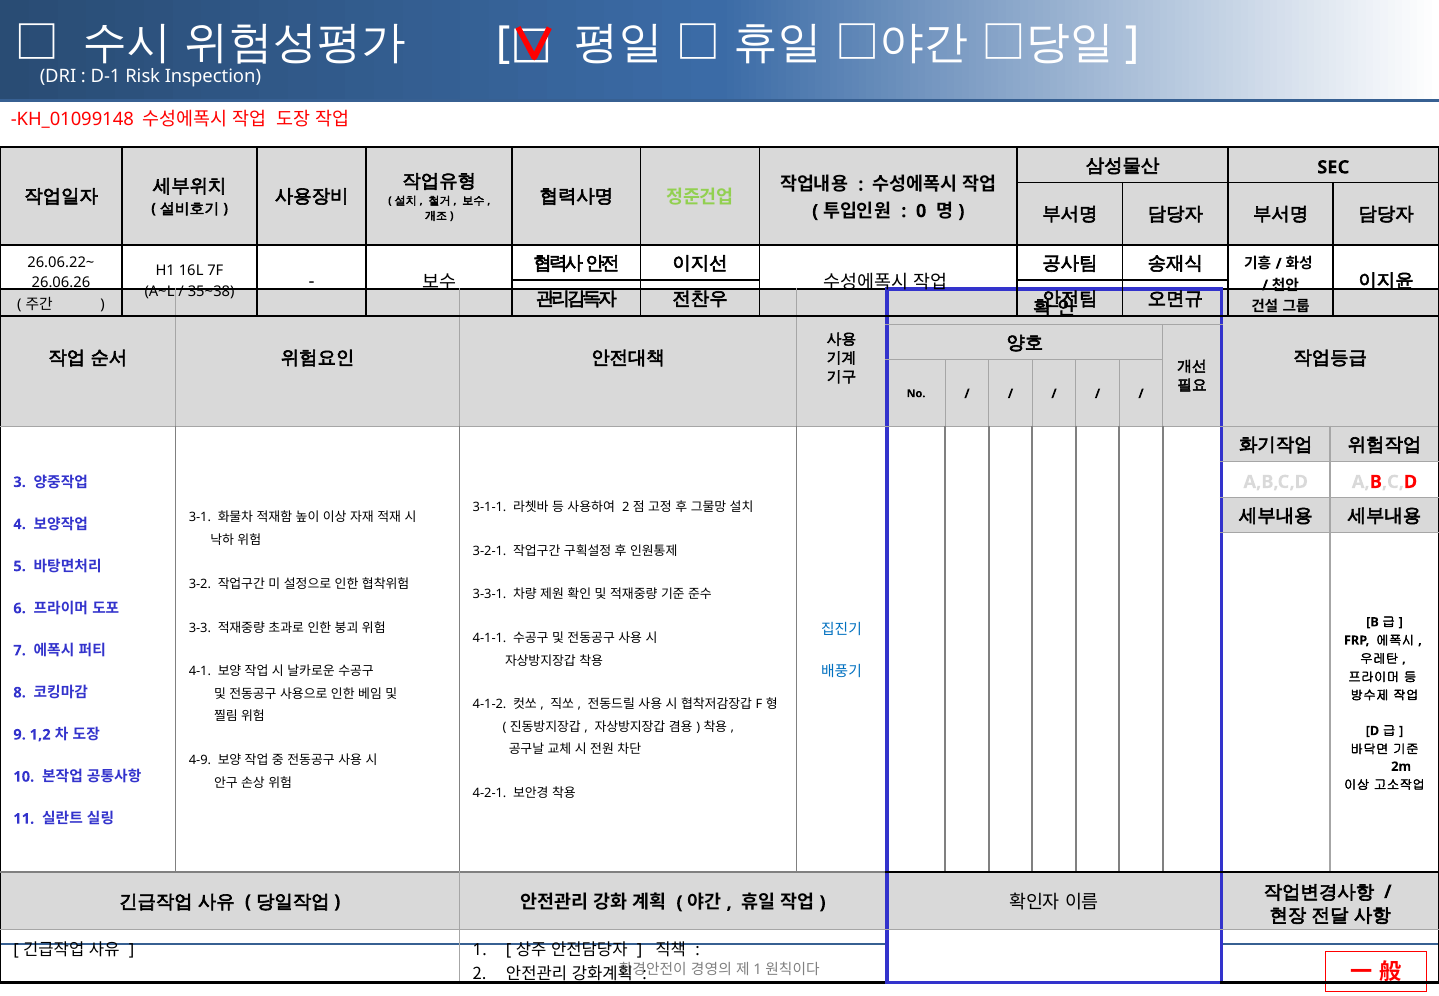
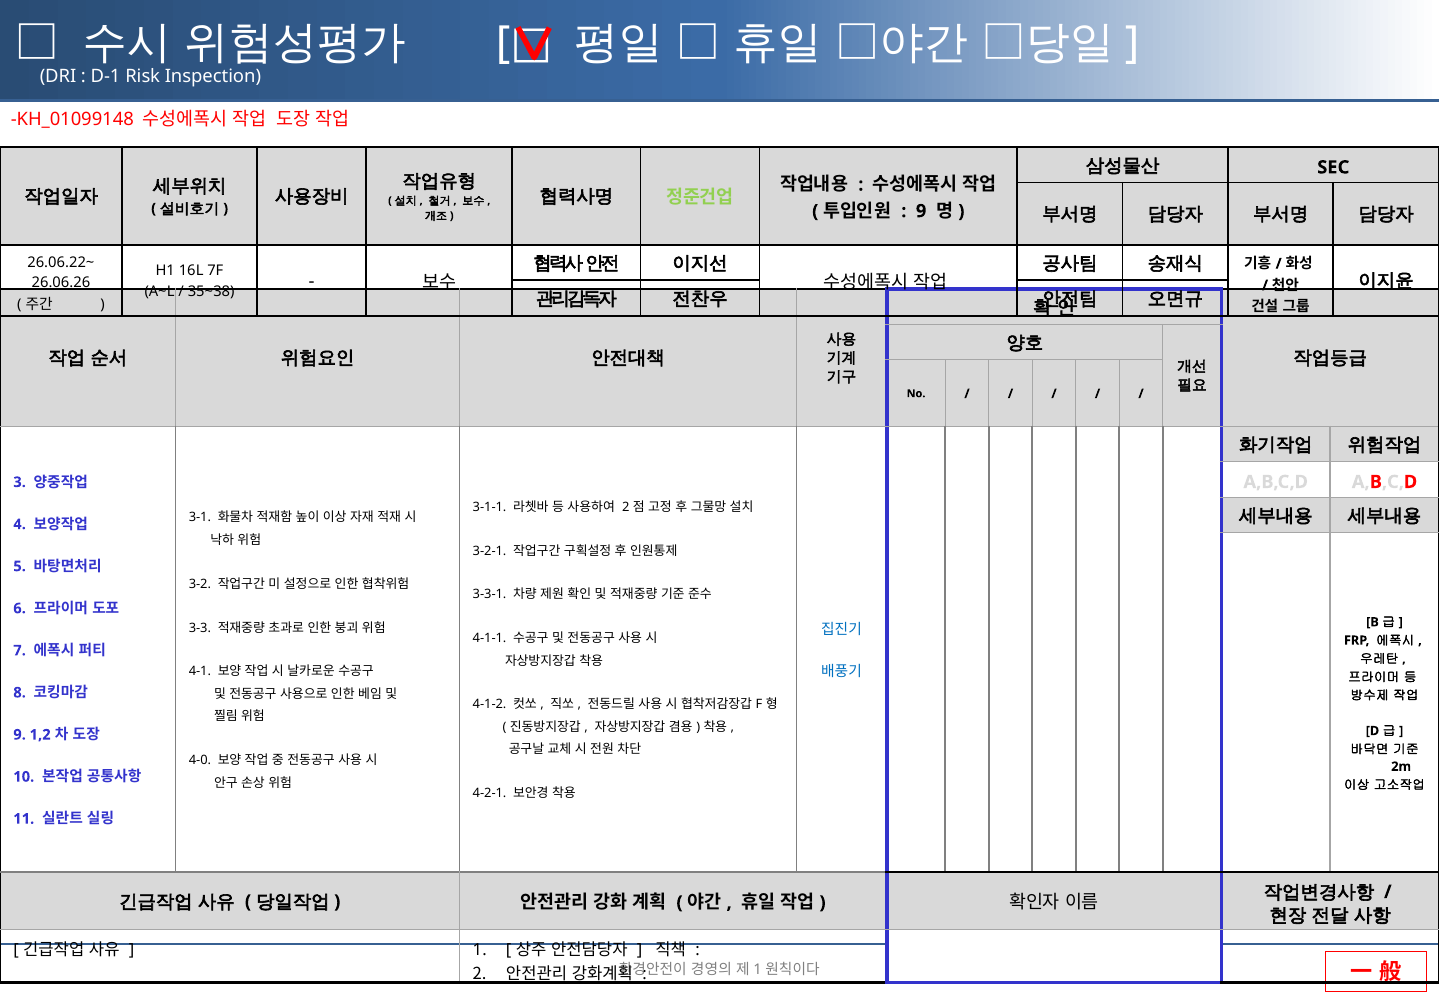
0 at (921, 211): 0 -> 9
4-9: 4-9 -> 4-0
